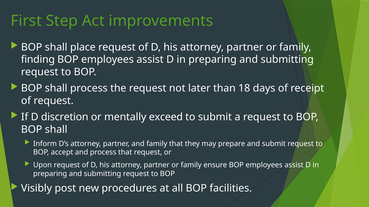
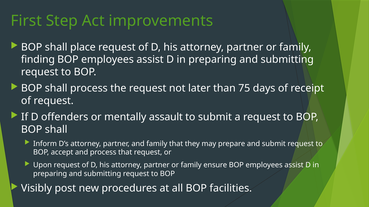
18: 18 -> 75
discretion: discretion -> offenders
exceed: exceed -> assault
